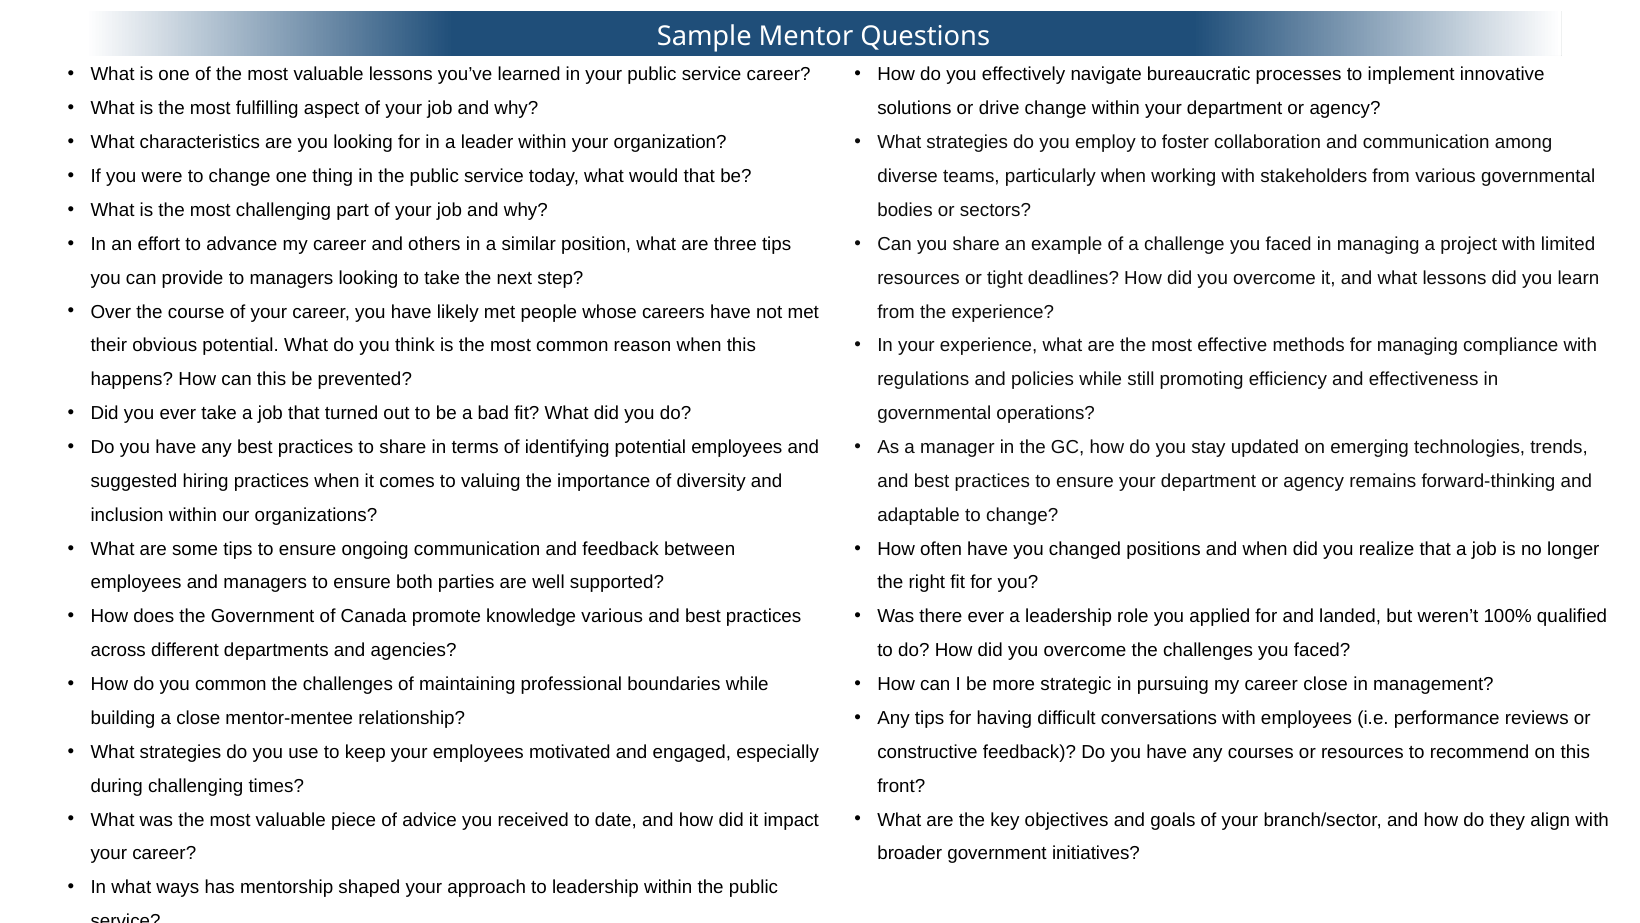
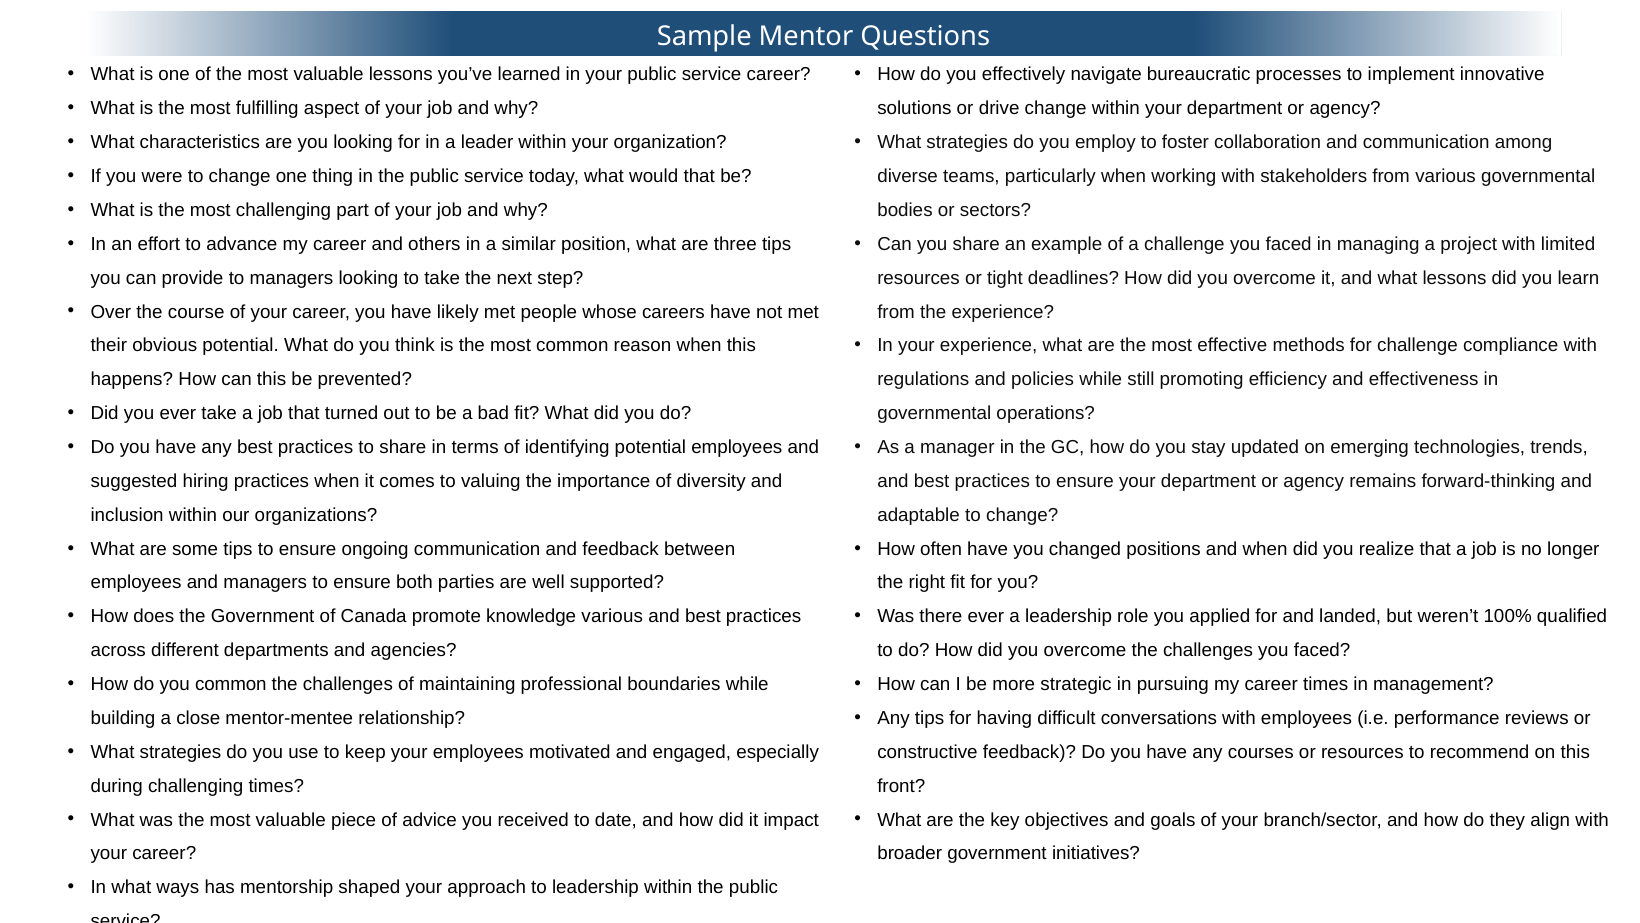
for managing: managing -> challenge
career close: close -> times
